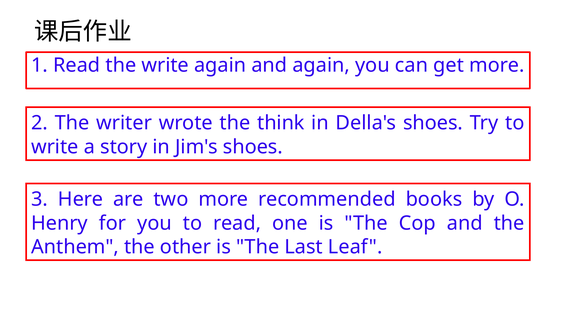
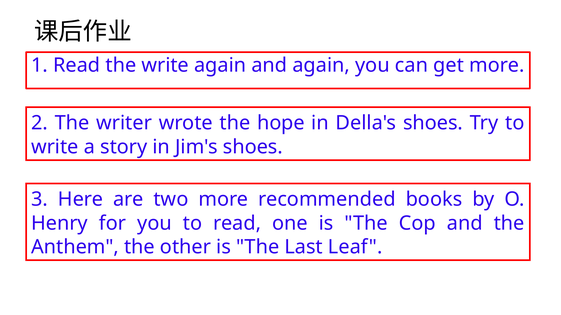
think: think -> hope
